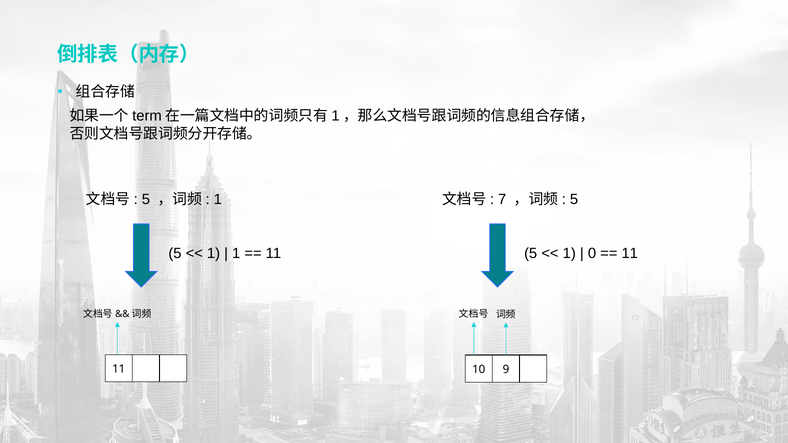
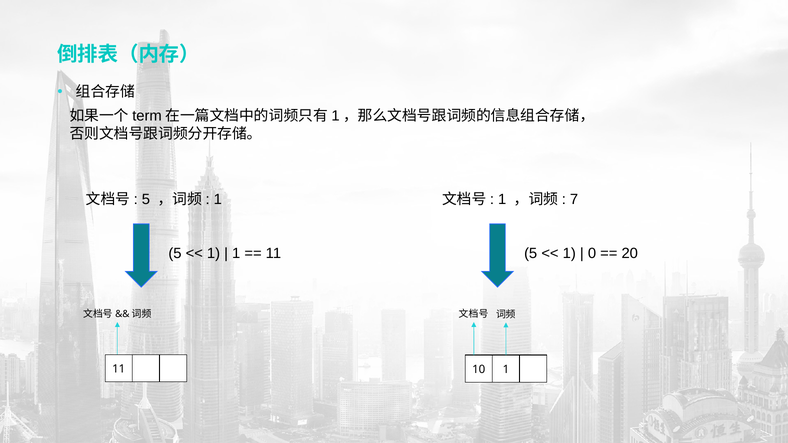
7 at (502, 200): 7 -> 1
5 at (574, 200): 5 -> 7
11 at (630, 254): 11 -> 20
10 9: 9 -> 1
